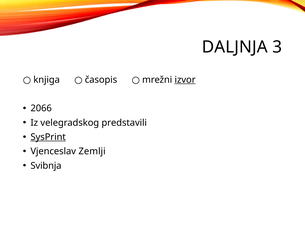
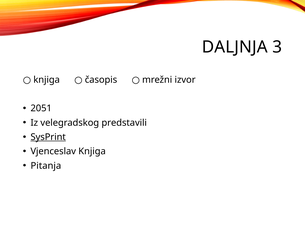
izvor underline: present -> none
2066: 2066 -> 2051
Vjenceslav Zemlji: Zemlji -> Knjiga
Svibnja: Svibnja -> Pitanja
